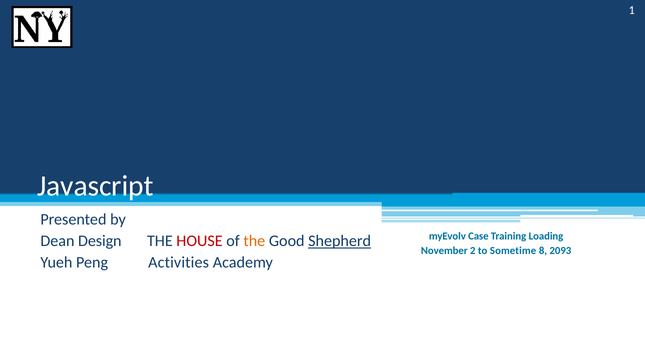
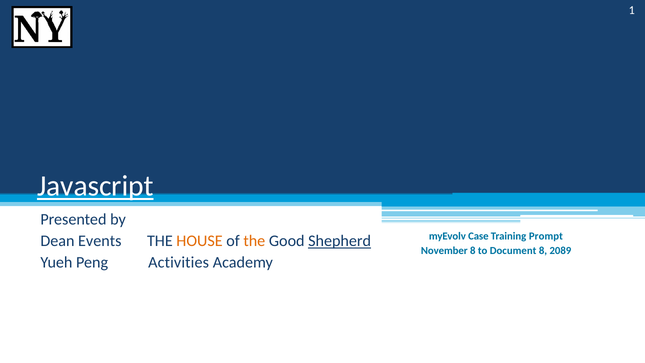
Javascript underline: none -> present
Loading: Loading -> Prompt
Design: Design -> Events
HOUSE colour: red -> orange
November 2: 2 -> 8
Sometime: Sometime -> Document
2093: 2093 -> 2089
